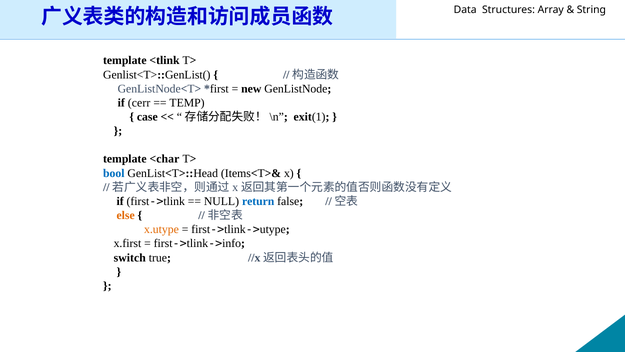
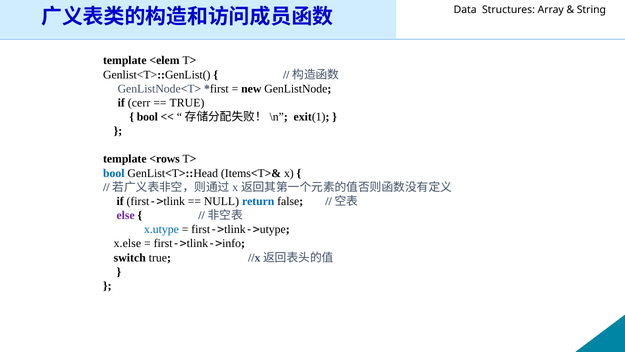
<tlink: <tlink -> <elem
TEMP at (187, 103): TEMP -> TRUE
case at (147, 117): case -> bool
<char: <char -> <rows
else colour: orange -> purple
x.utype colour: orange -> blue
x.first: x.first -> x.else
